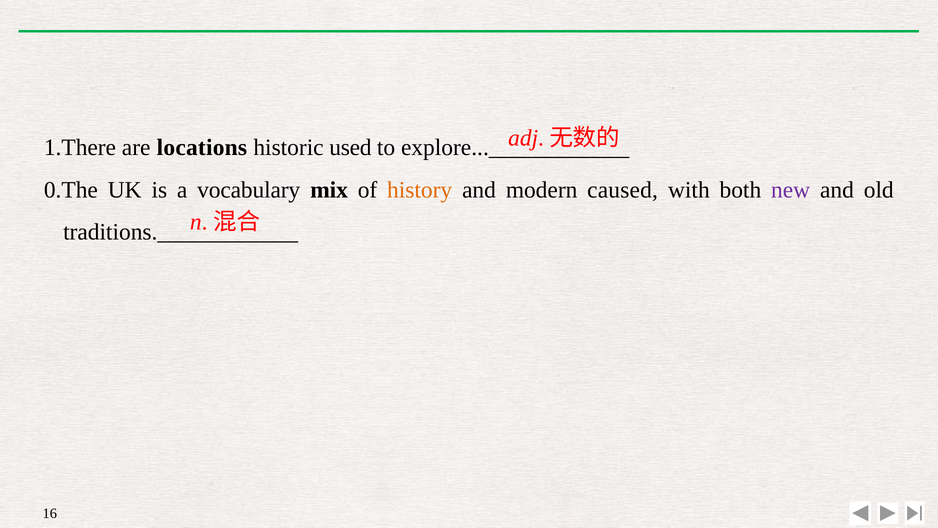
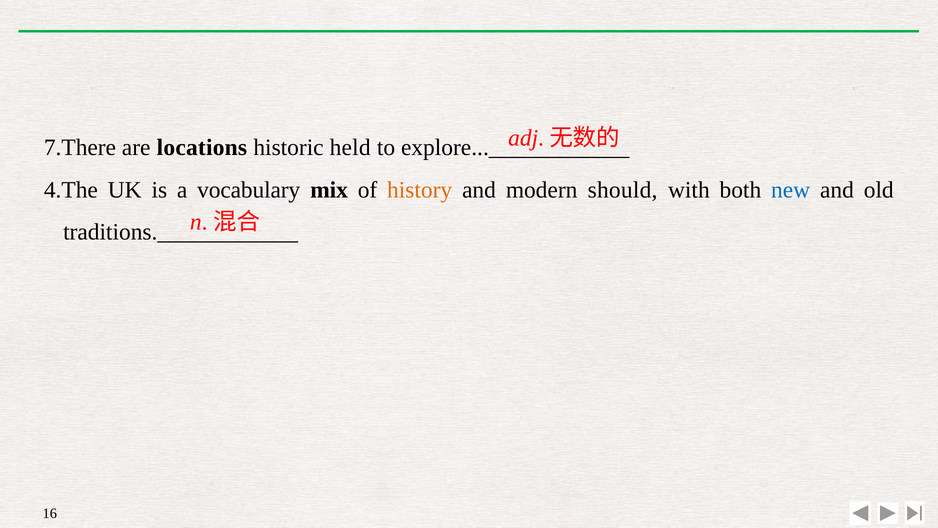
1.There: 1.There -> 7.There
used: used -> held
0.The: 0.The -> 4.The
caused: caused -> should
new colour: purple -> blue
